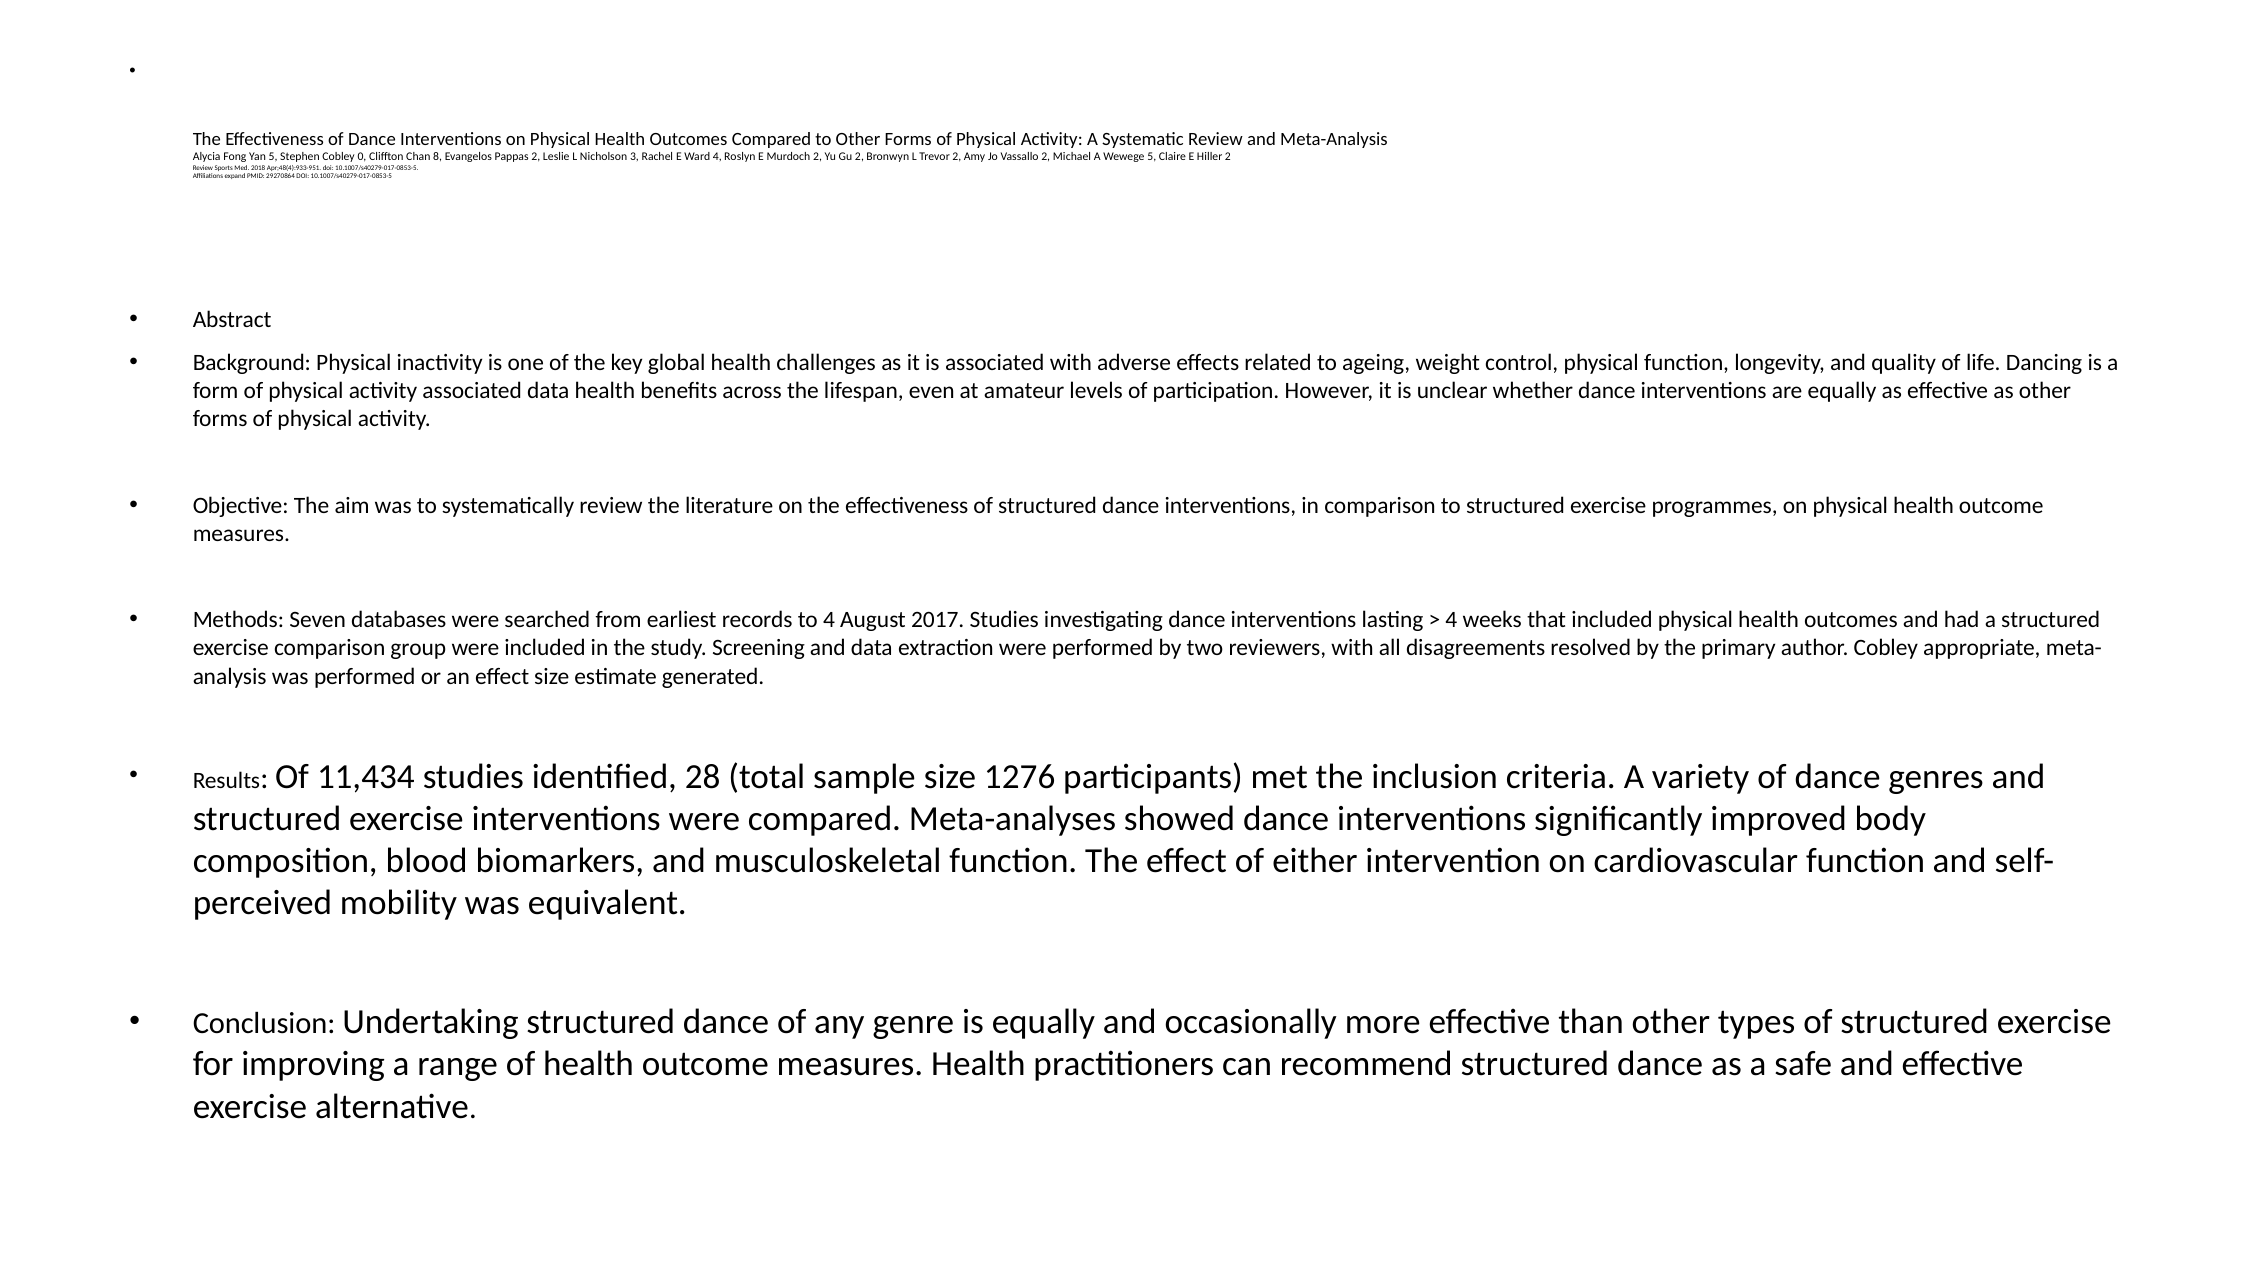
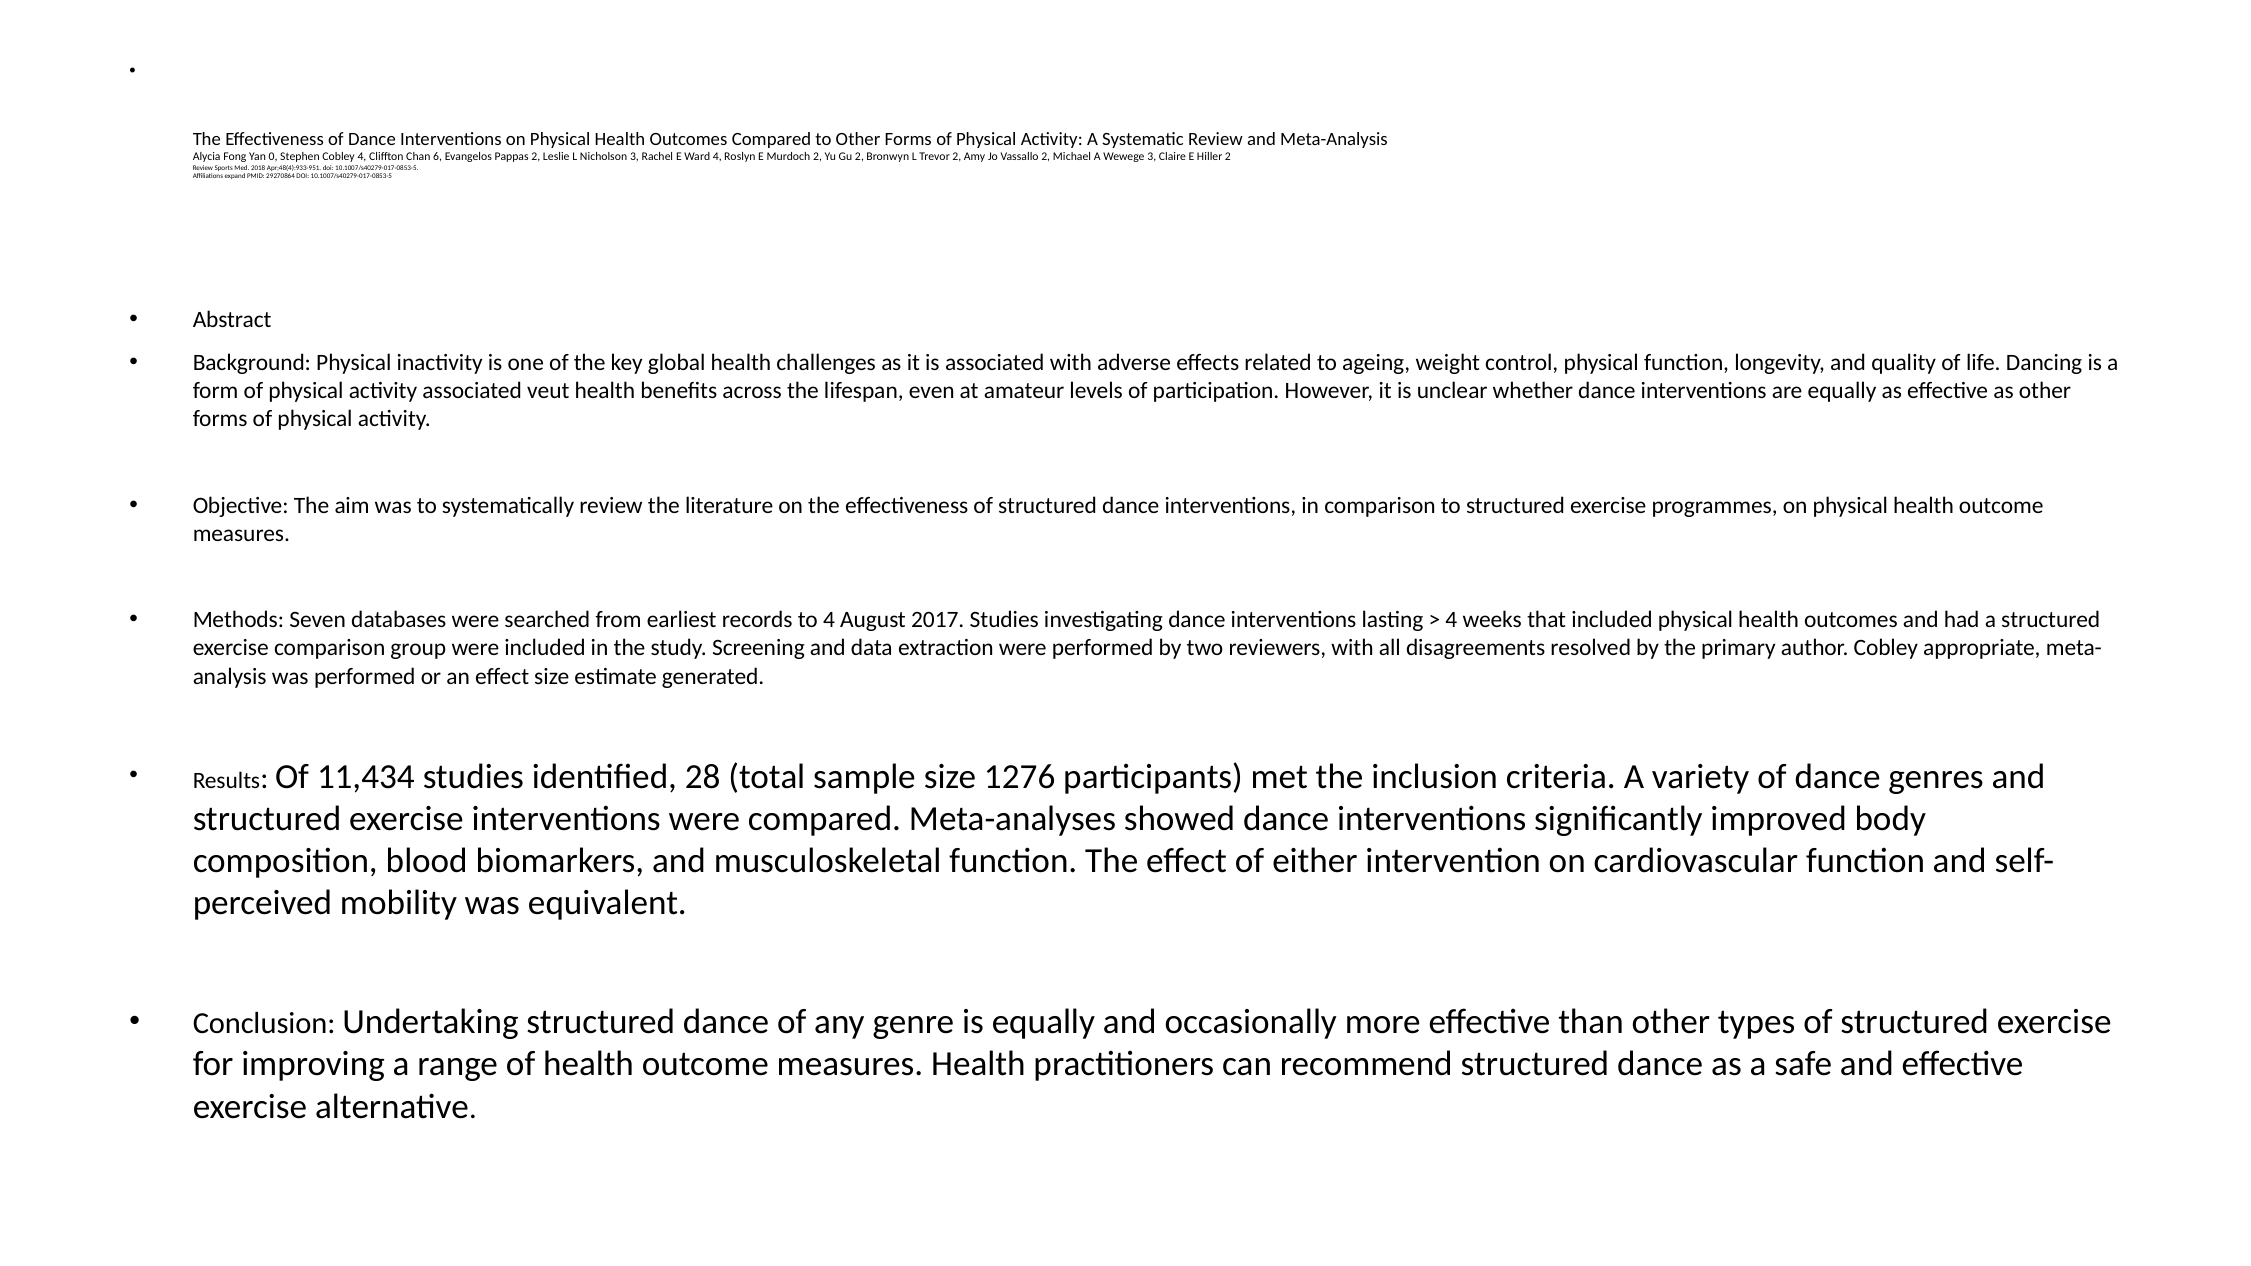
Yan 5: 5 -> 0
Cobley 0: 0 -> 4
8: 8 -> 6
Wewege 5: 5 -> 3
associated data: data -> veut
